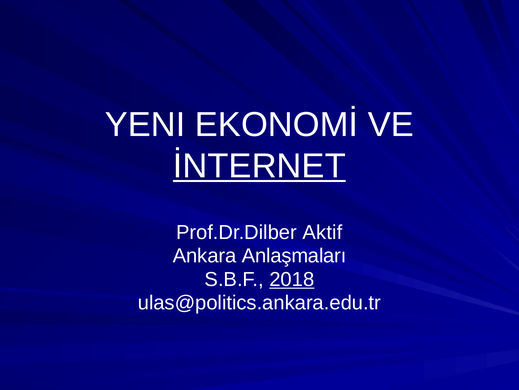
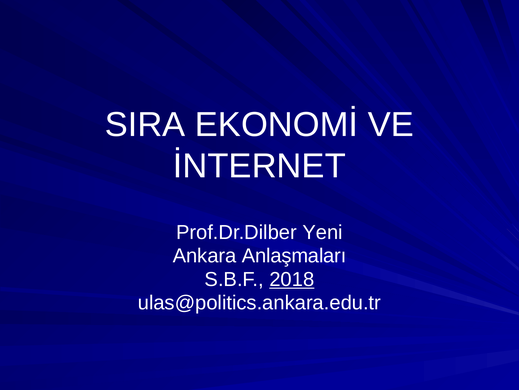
YENI: YENI -> SIRA
İNTERNET underline: present -> none
Aktif: Aktif -> Yeni
